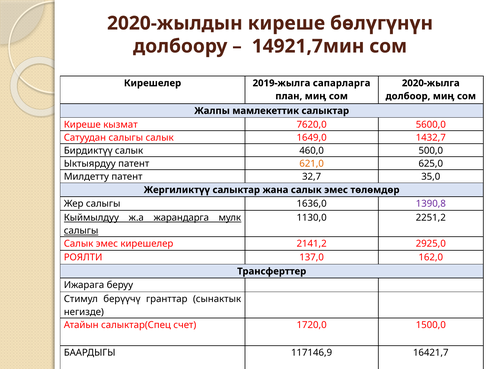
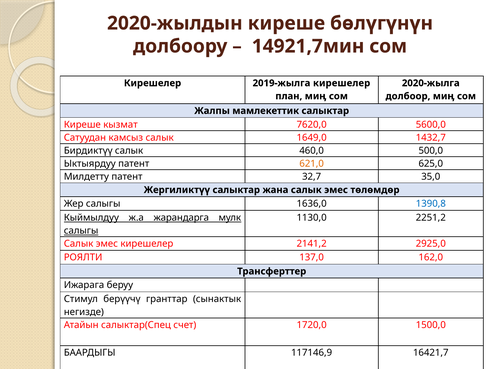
2019-жылга сапарларга: сапарларга -> кирешелер
Сатуудан салыгы: салыгы -> камсыз
1390,8 colour: purple -> blue
